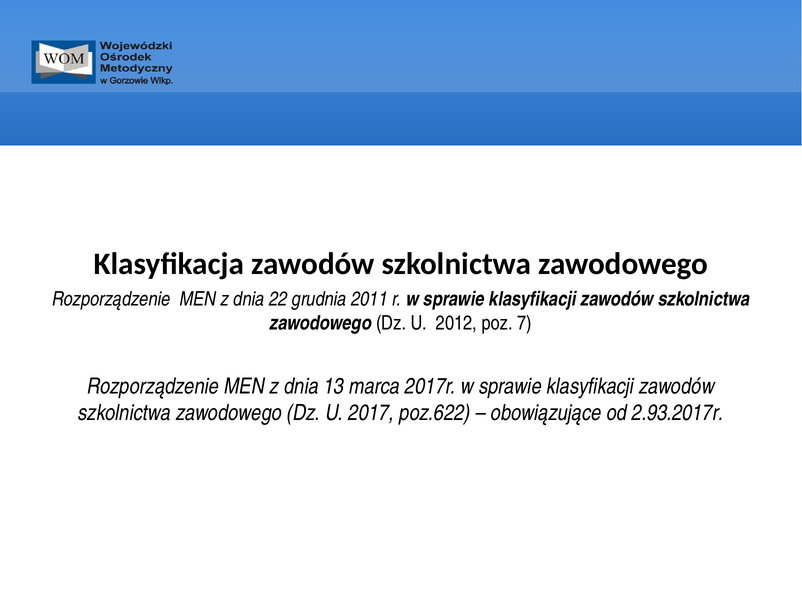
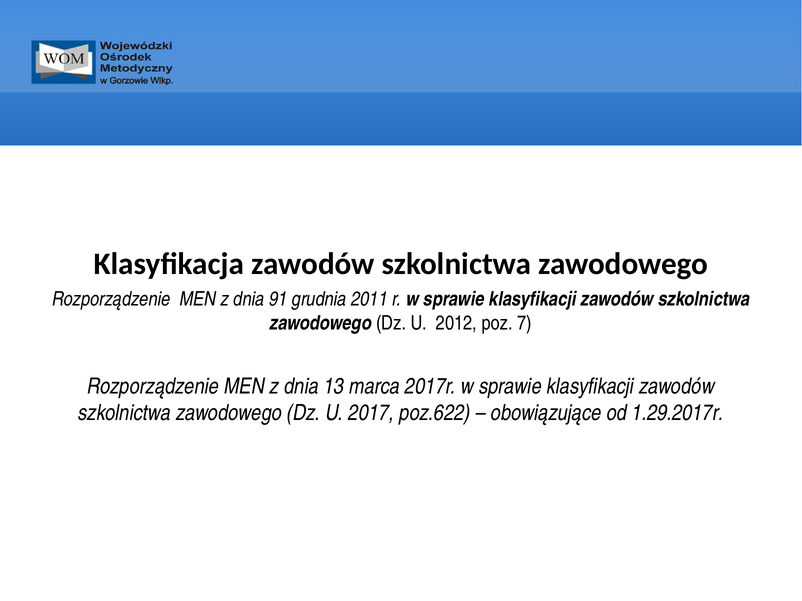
22: 22 -> 91
2.93.2017r: 2.93.2017r -> 1.29.2017r
